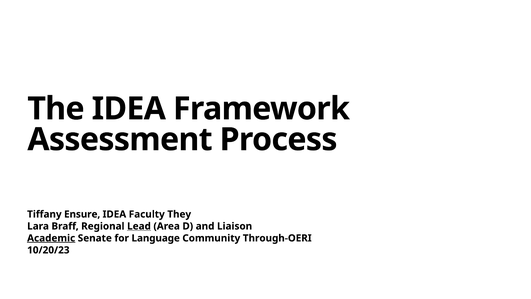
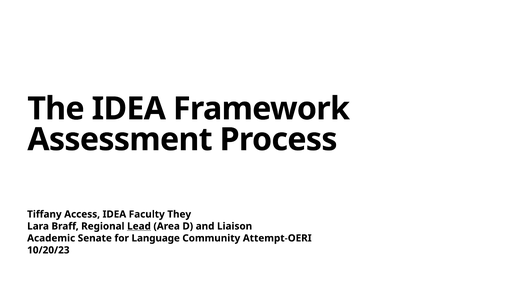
Ensure: Ensure -> Access
Academic underline: present -> none
Through-OERI: Through-OERI -> Attempt-OERI
